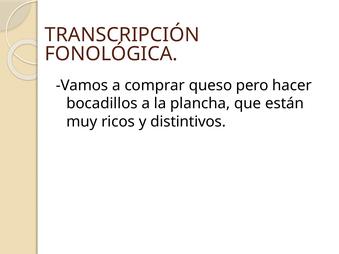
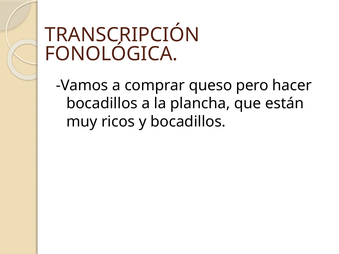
y distintivos: distintivos -> bocadillos
